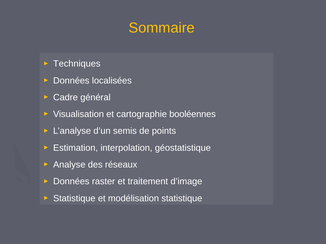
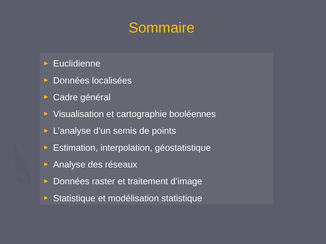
Techniques: Techniques -> Euclidienne
